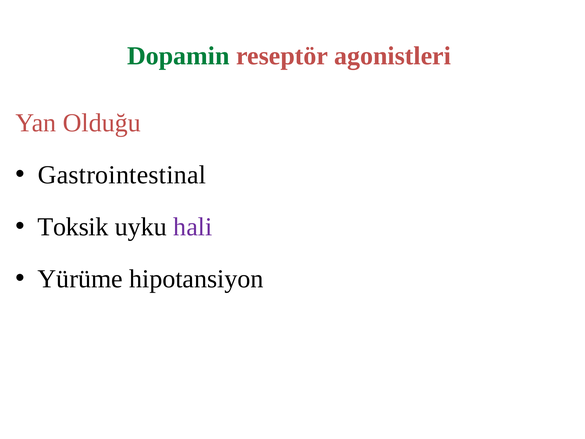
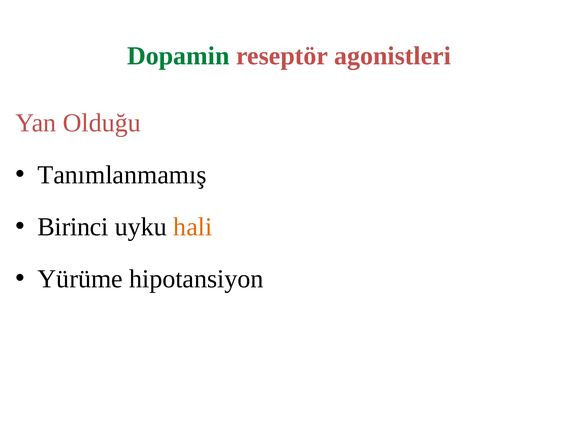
Gastrointestinal: Gastrointestinal -> Tanımlanmamış
Toksik: Toksik -> Birinci
hali colour: purple -> orange
